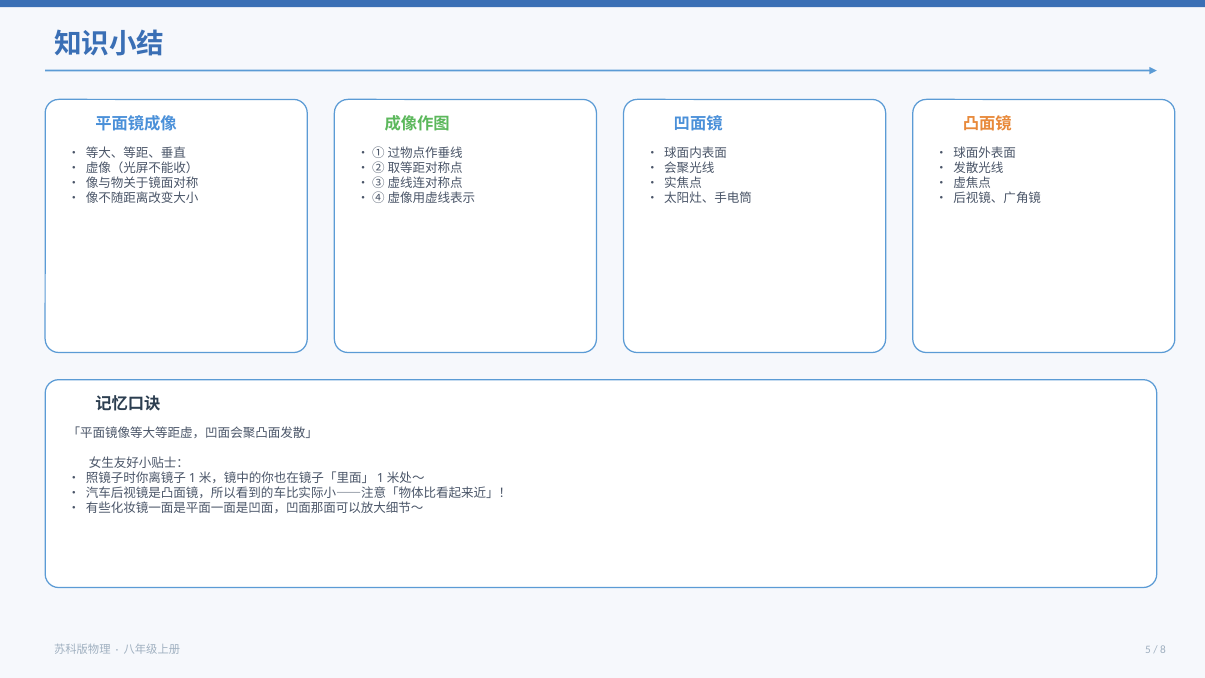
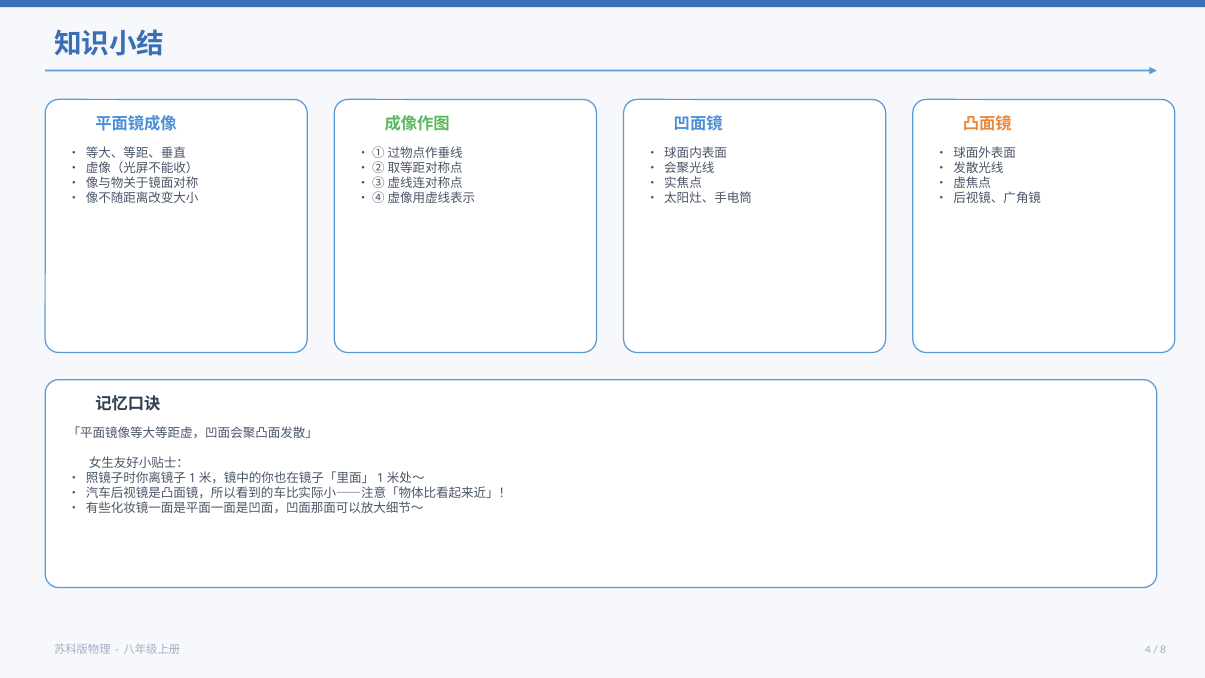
5: 5 -> 4
